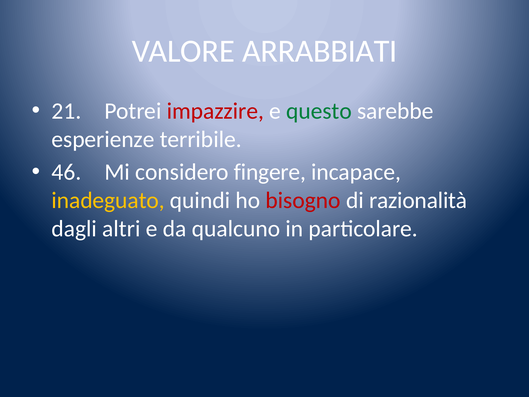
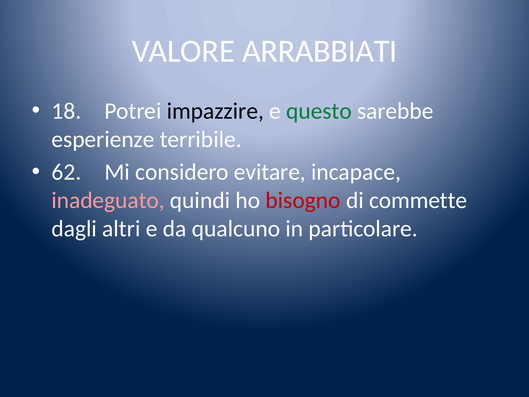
21: 21 -> 18
impazzire colour: red -> black
46: 46 -> 62
fingere: fingere -> evitare
inadeguato colour: yellow -> pink
razionalità: razionalità -> commette
